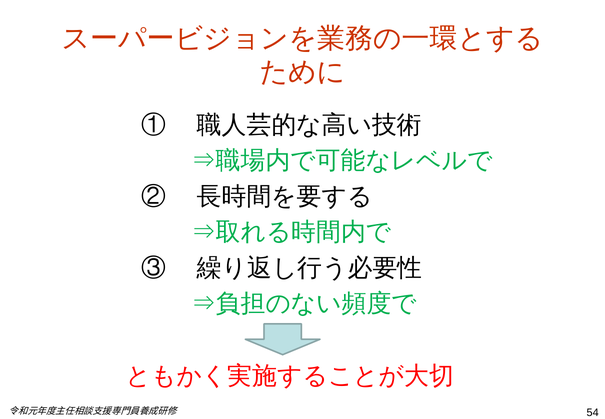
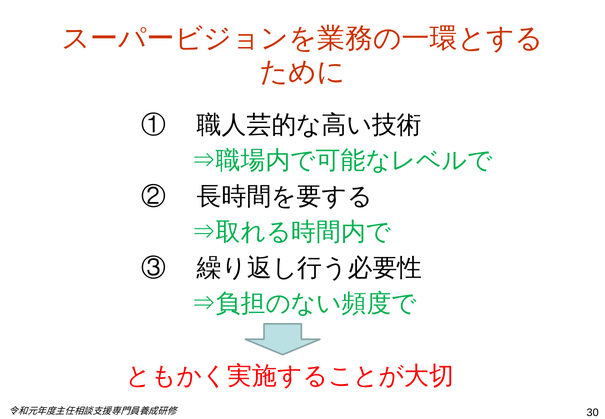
54: 54 -> 30
